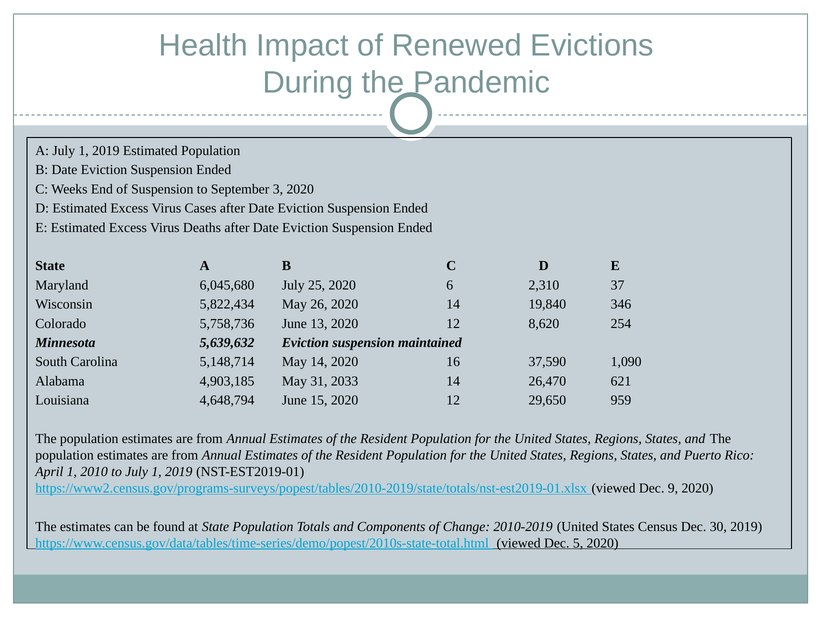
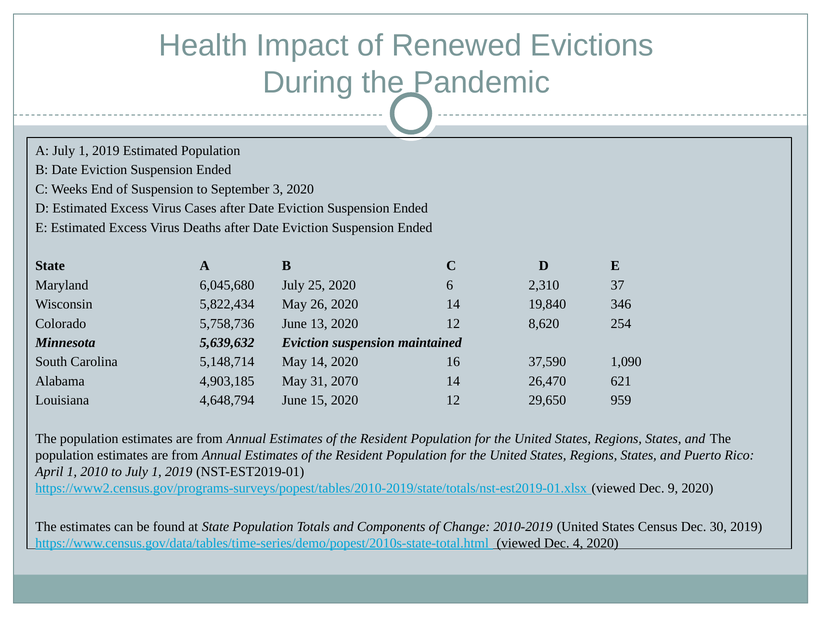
2033: 2033 -> 2070
5: 5 -> 4
